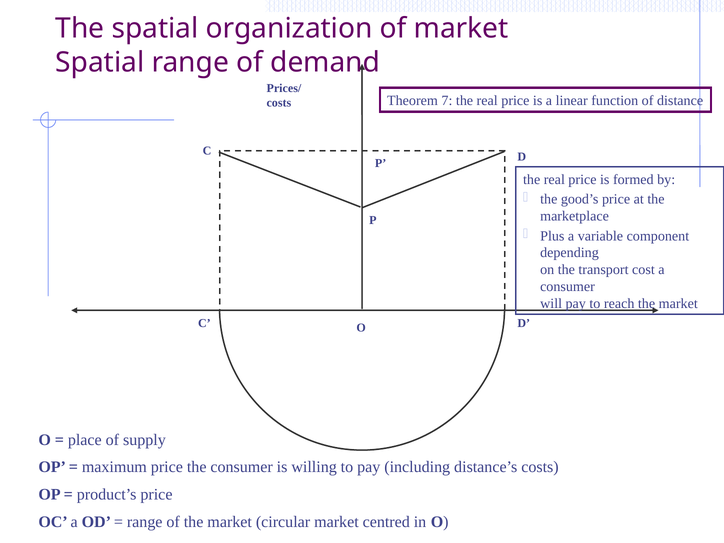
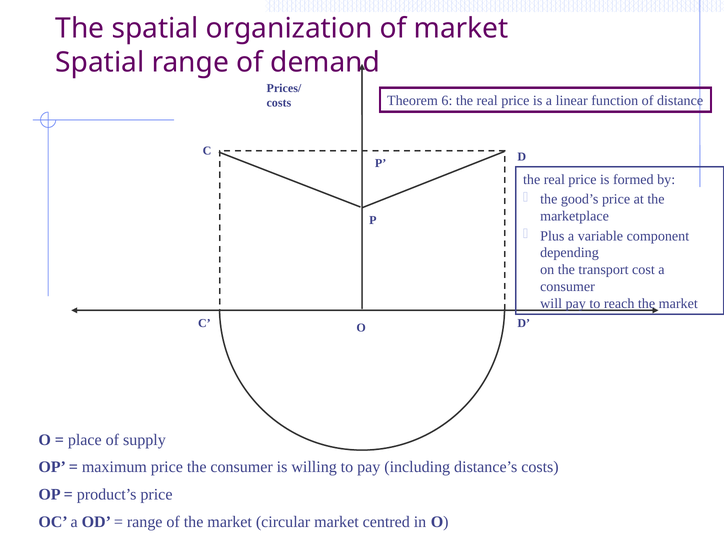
7: 7 -> 6
